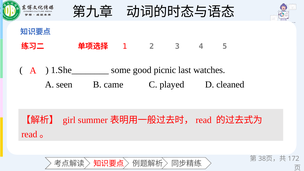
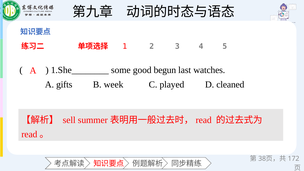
picnic: picnic -> begun
seen: seen -> gifts
came: came -> week
girl: girl -> sell
